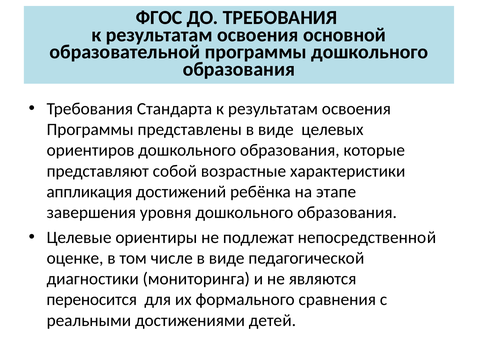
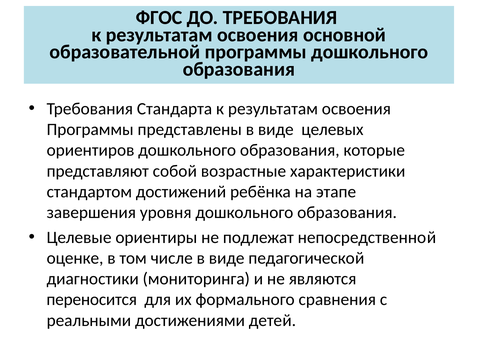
аппликация: аппликация -> стандартом
